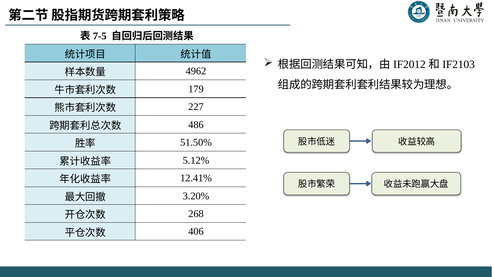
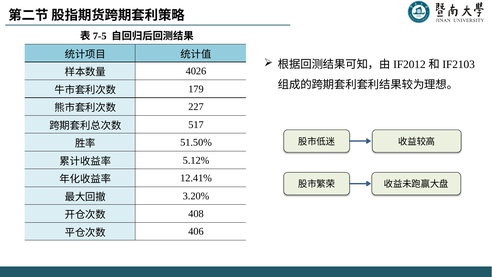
4962: 4962 -> 4026
486: 486 -> 517
268: 268 -> 408
